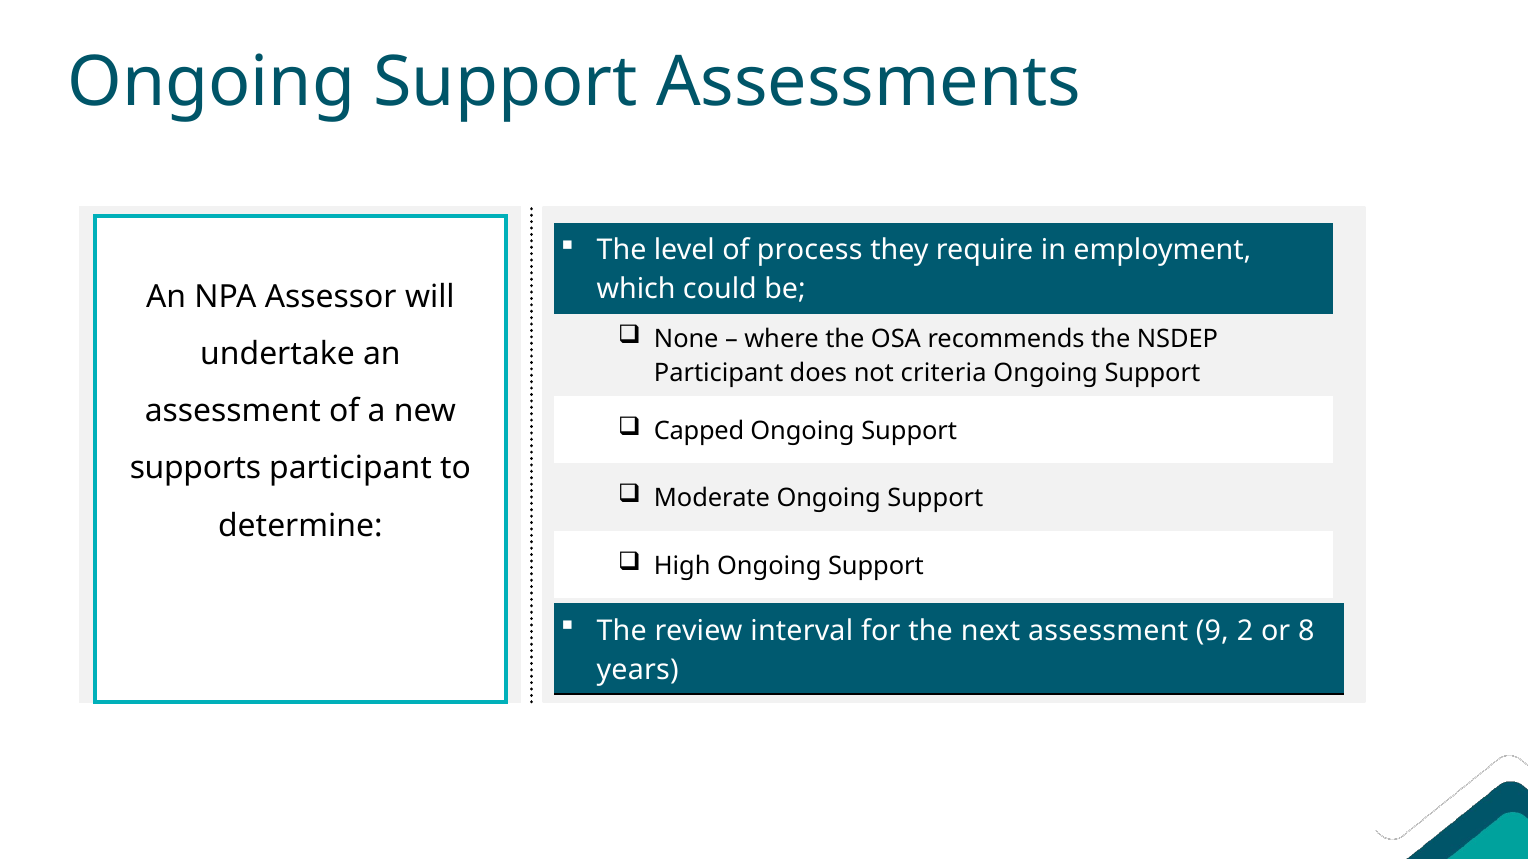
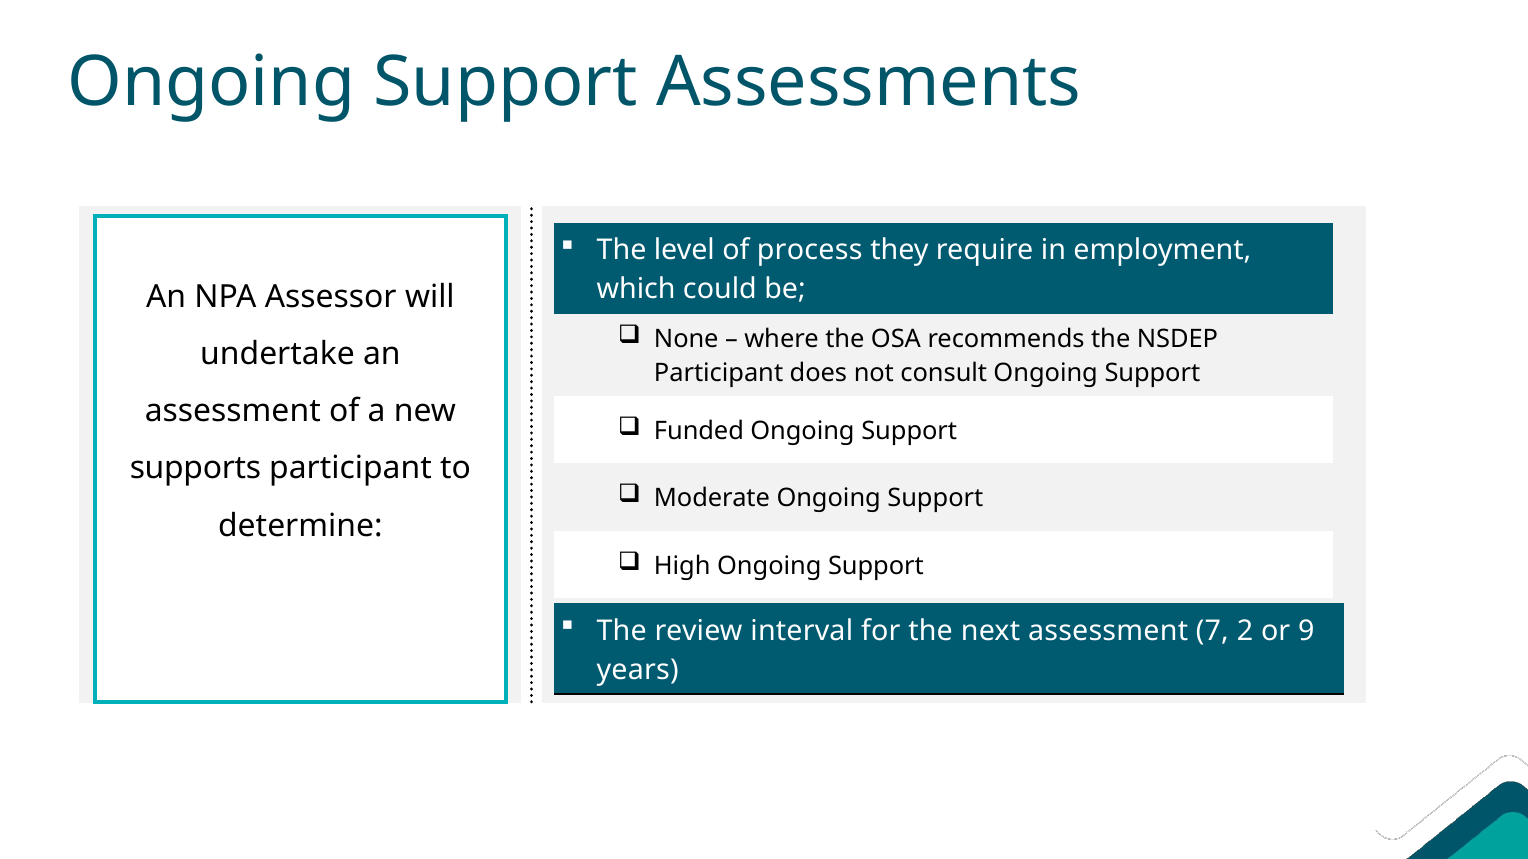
criteria: criteria -> consult
Capped: Capped -> Funded
9: 9 -> 7
8: 8 -> 9
